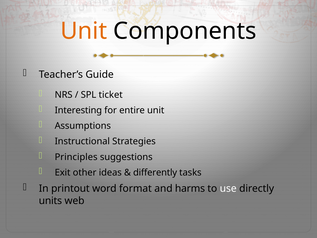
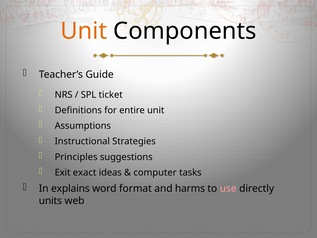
Interesting: Interesting -> Definitions
other: other -> exact
differently: differently -> computer
printout: printout -> explains
use colour: white -> pink
